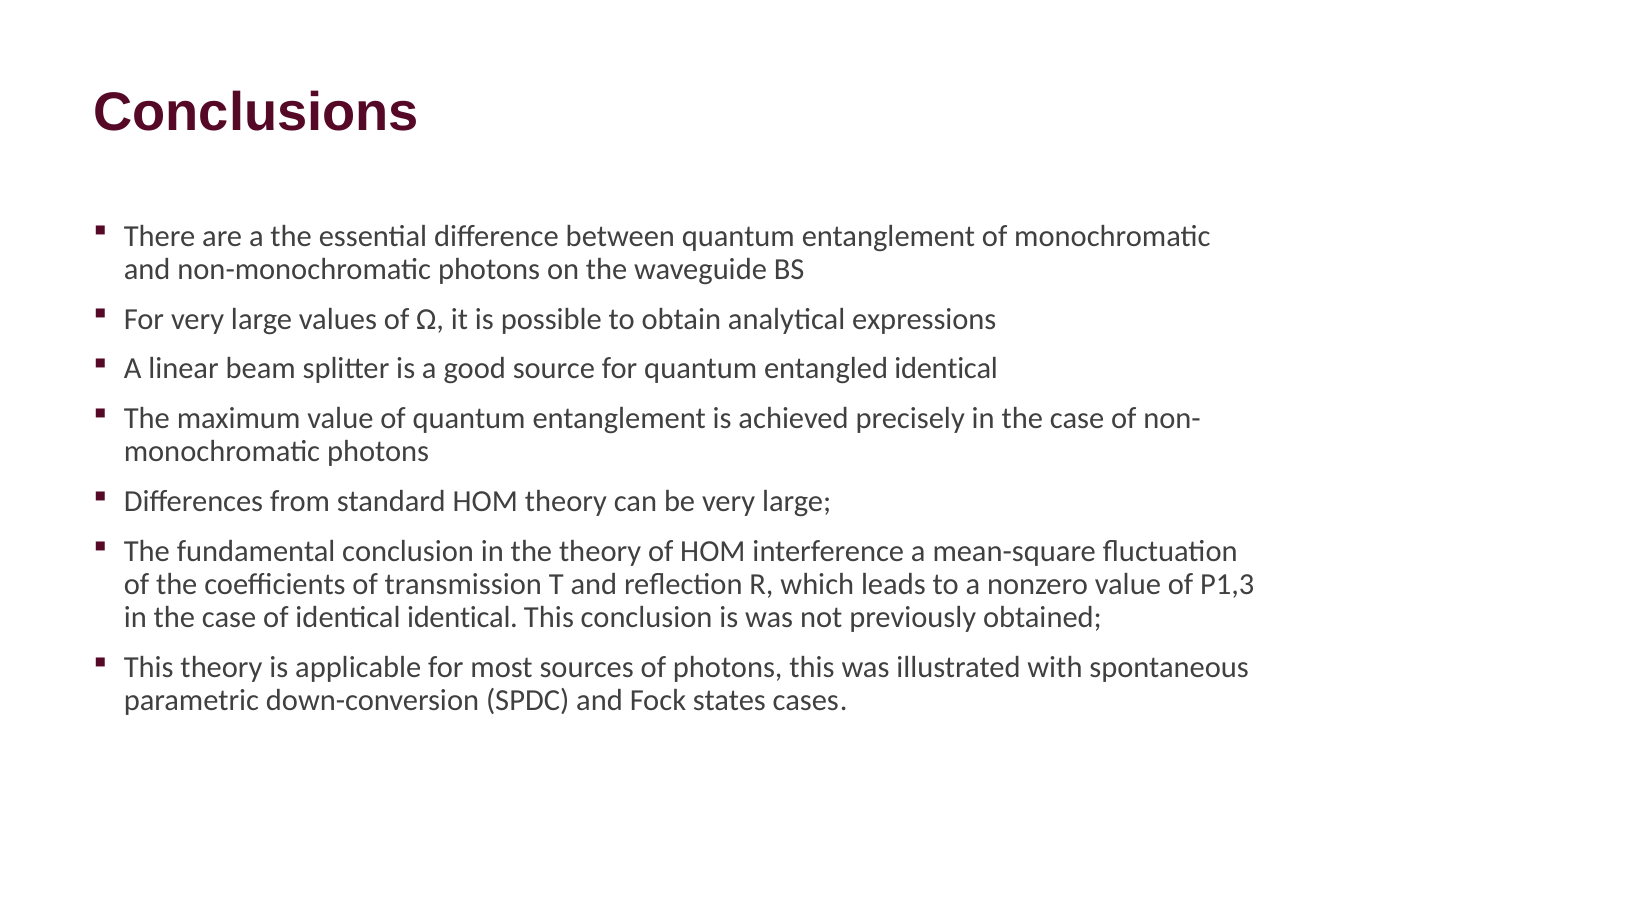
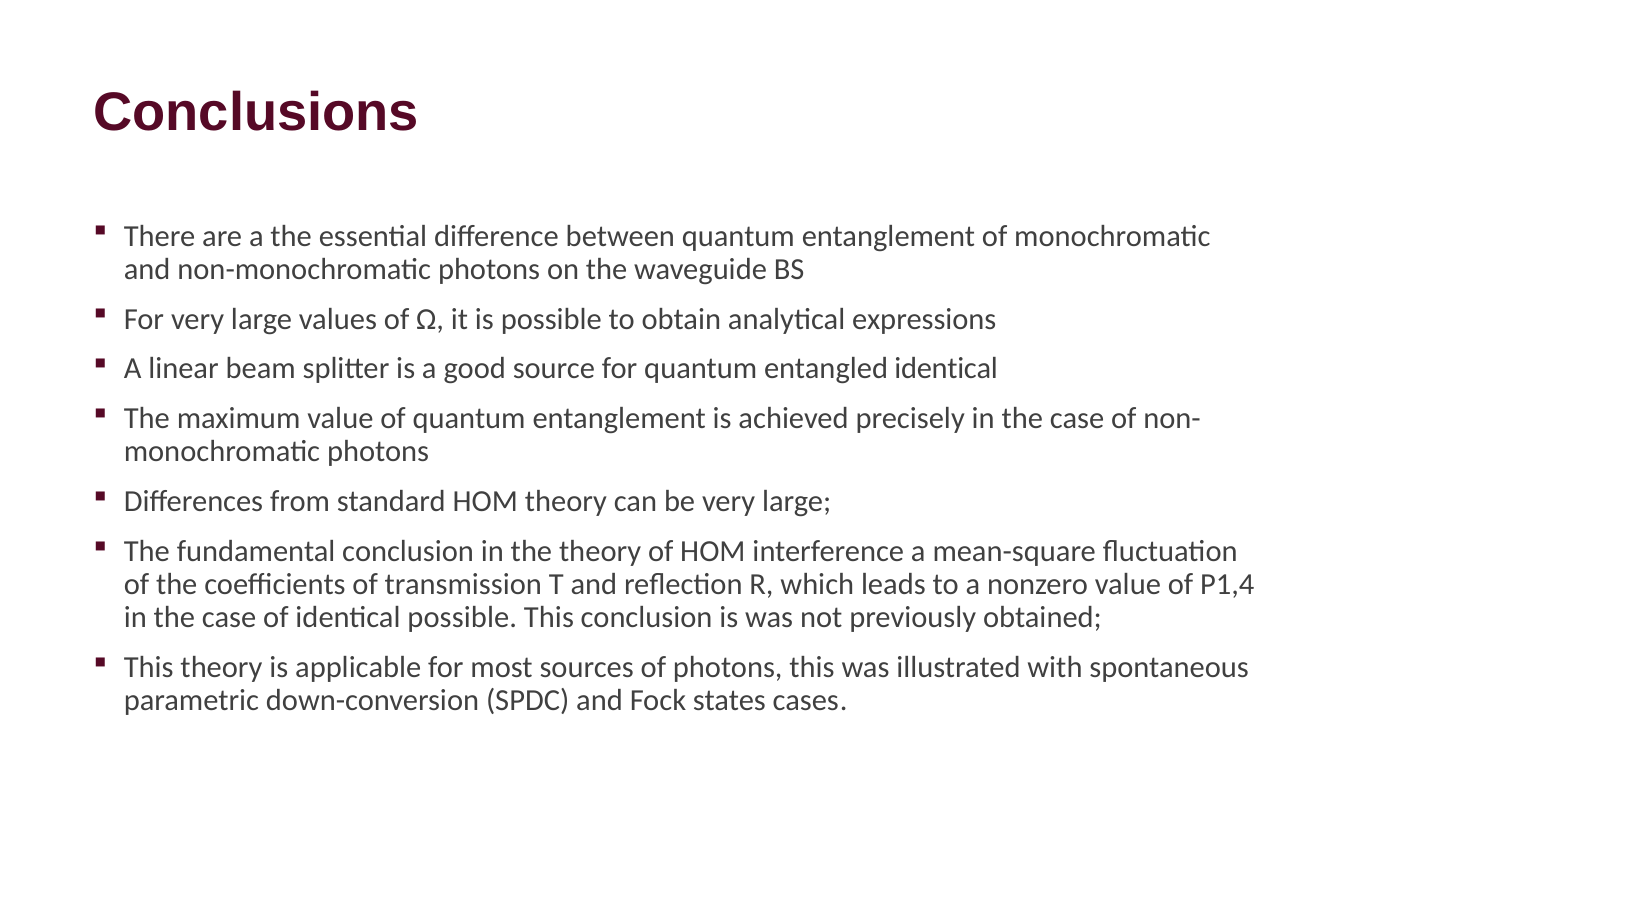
P1,3: P1,3 -> P1,4
identical identical: identical -> possible
